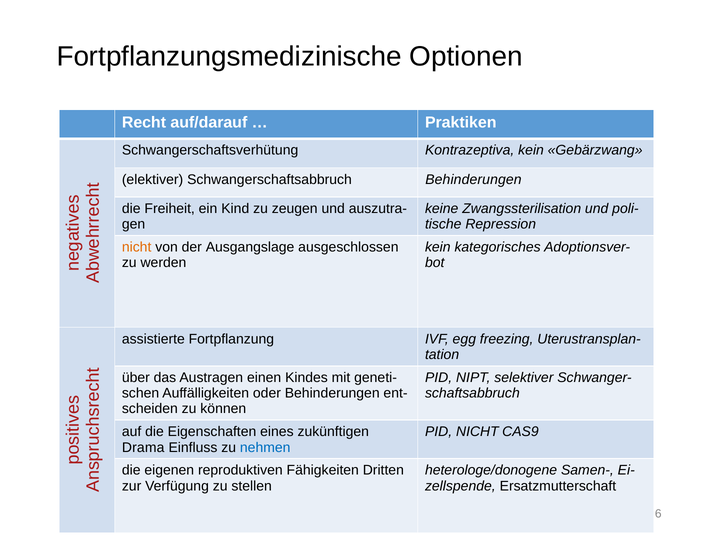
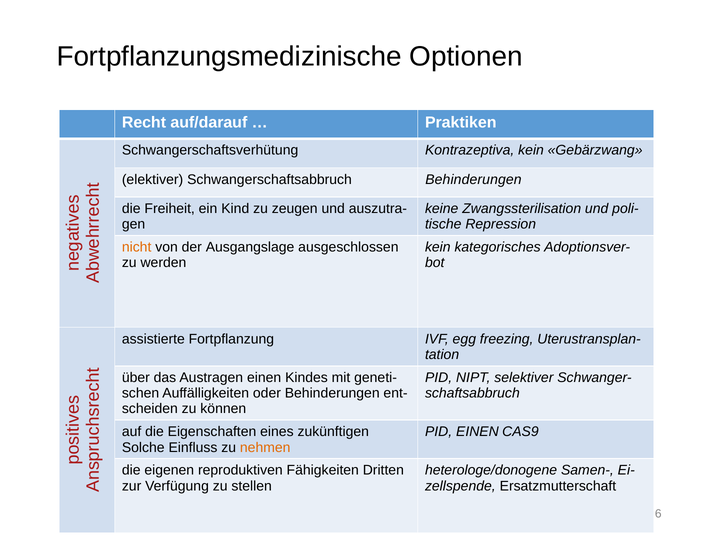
PID NICHT: NICHT -> EINEN
Drama: Drama -> Solche
nehmen colour: blue -> orange
